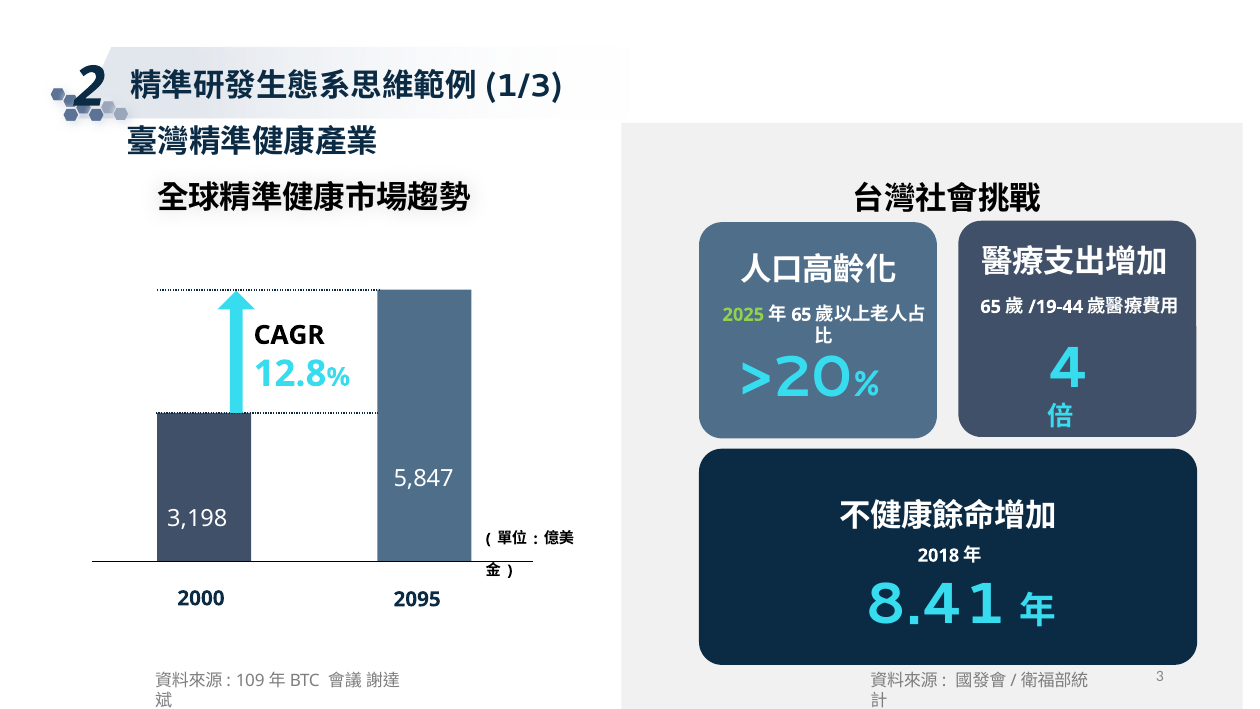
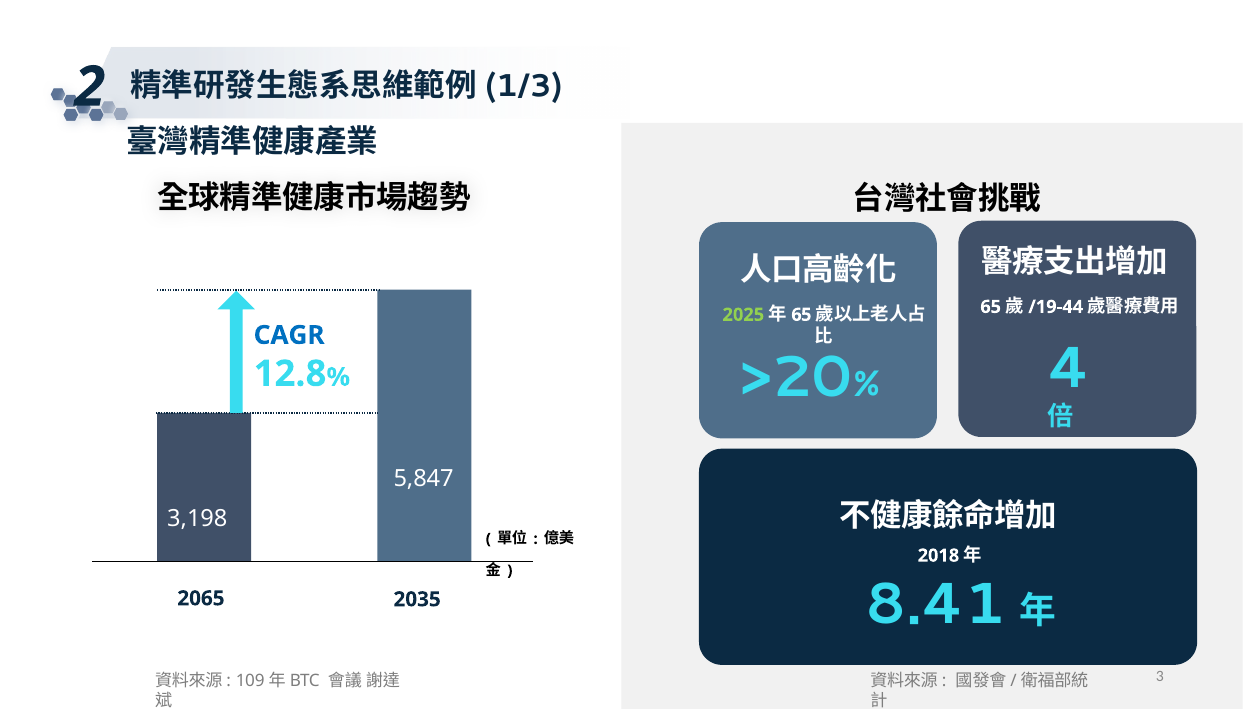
CAGR colour: black -> blue
2000: 2000 -> 2065
2095: 2095 -> 2035
